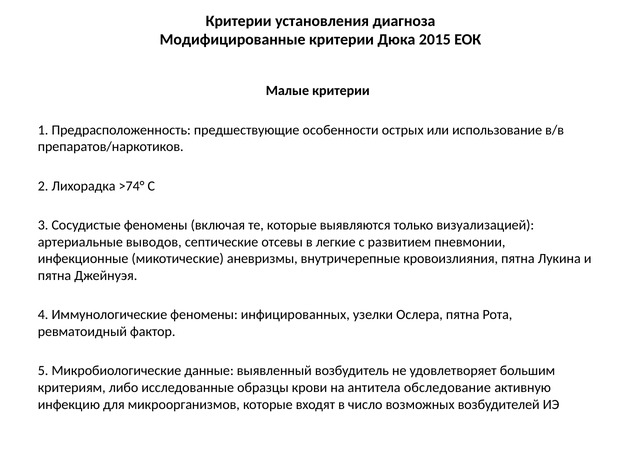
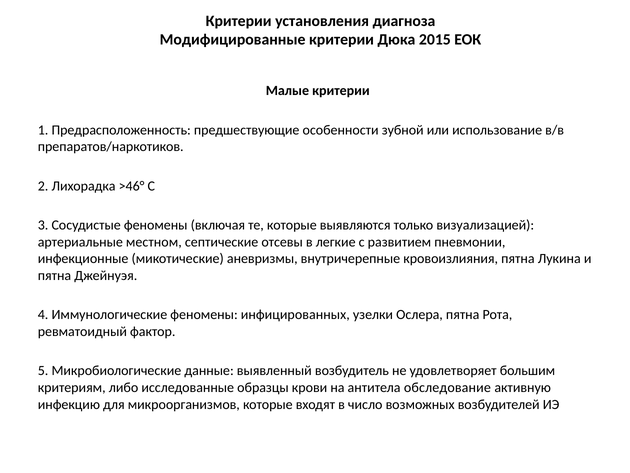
острых: острых -> зубной
>74°: >74° -> >46°
выводов: выводов -> местном
